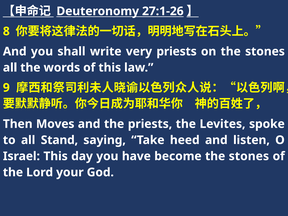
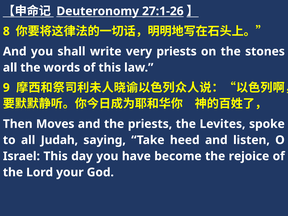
Stand: Stand -> Judah
become the stones: stones -> rejoice
